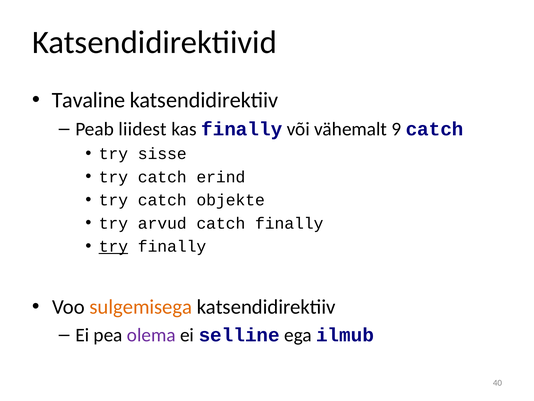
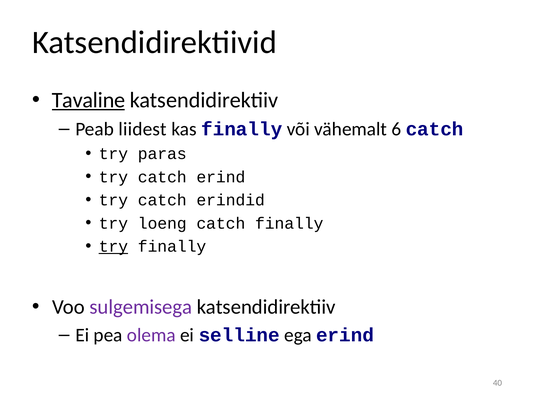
Tavaline underline: none -> present
9: 9 -> 6
sisse: sisse -> paras
objekte: objekte -> erindid
arvud: arvud -> loeng
sulgemisega colour: orange -> purple
ega ilmub: ilmub -> erind
